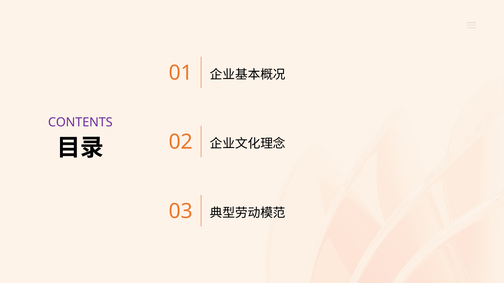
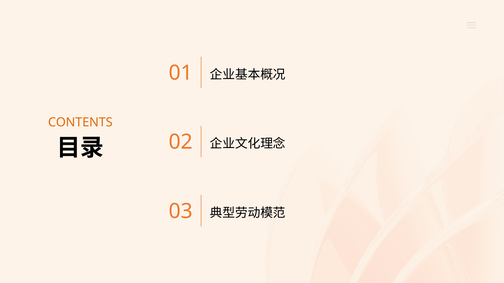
CONTENTS colour: purple -> orange
